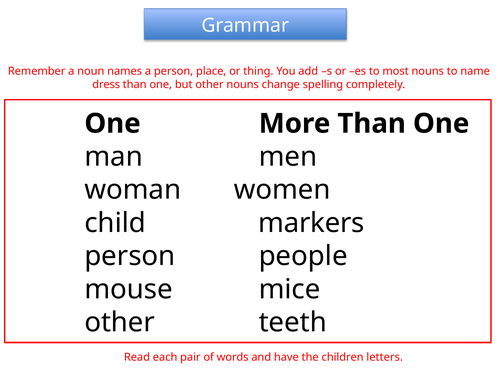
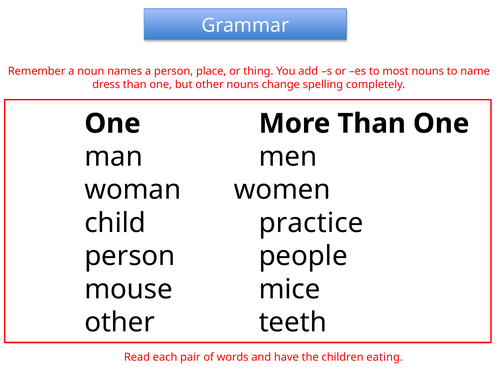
markers: markers -> practice
letters: letters -> eating
